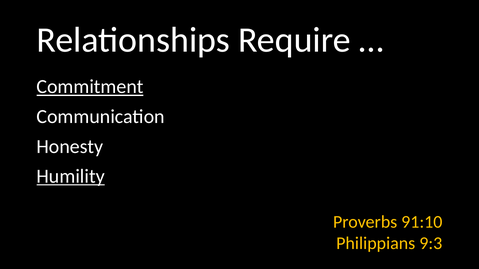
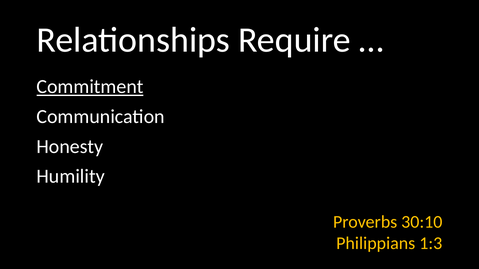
Humility underline: present -> none
91:10: 91:10 -> 30:10
9:3: 9:3 -> 1:3
